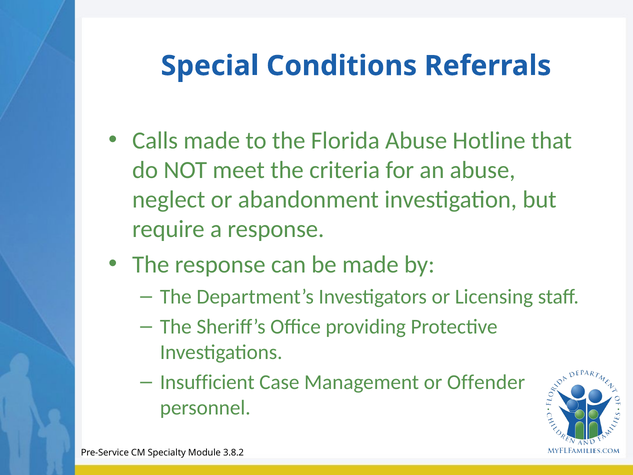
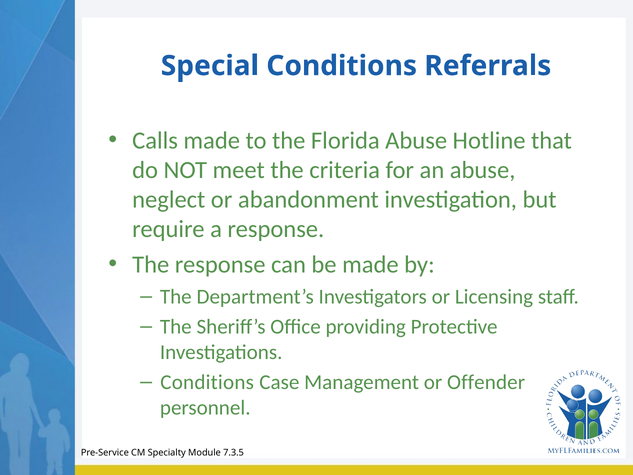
Insufficient at (207, 382): Insufficient -> Conditions
3.8.2: 3.8.2 -> 7.3.5
